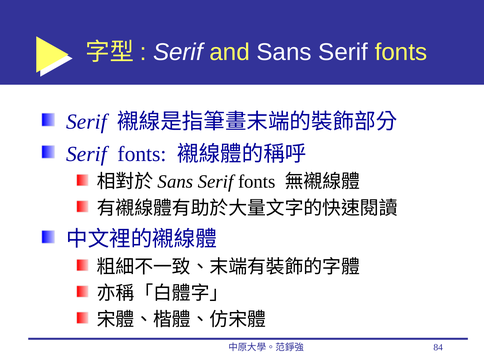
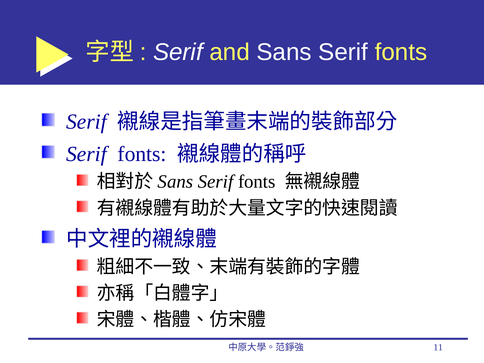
84: 84 -> 11
